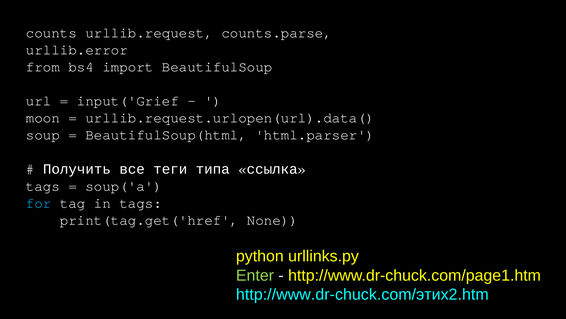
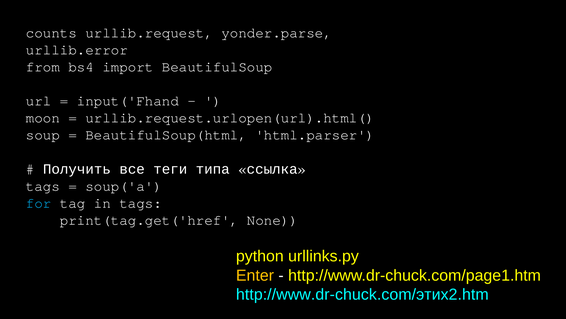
counts.parse: counts.parse -> yonder.parse
input('Grief: input('Grief -> input('Fhand
urllib.request.urlopen(url).data(: urllib.request.urlopen(url).data( -> urllib.request.urlopen(url).html(
Enter colour: light green -> yellow
